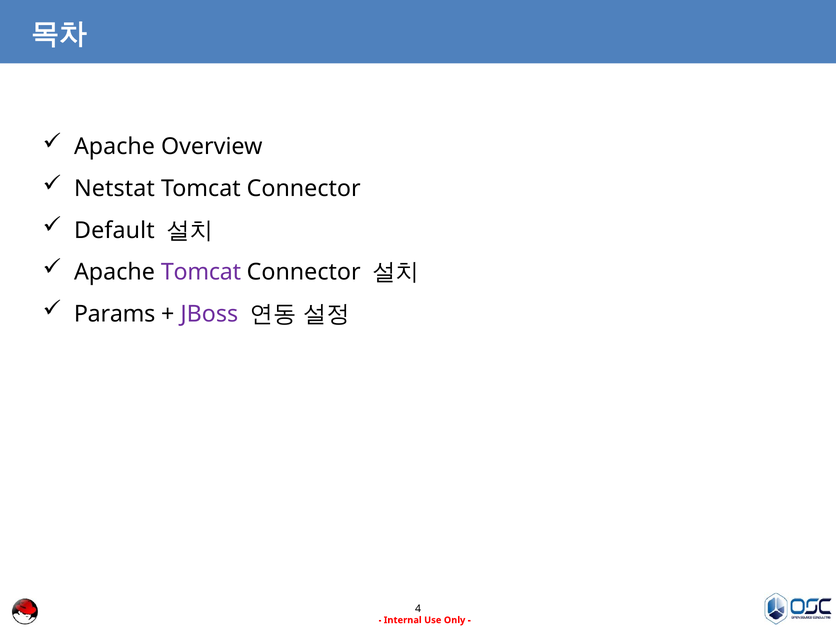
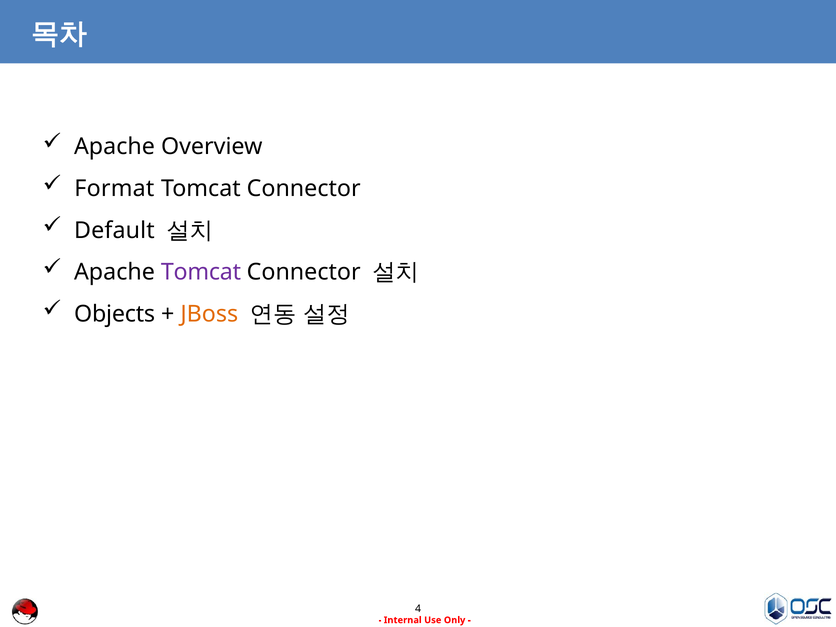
Netstat: Netstat -> Format
Params: Params -> Objects
JBoss colour: purple -> orange
